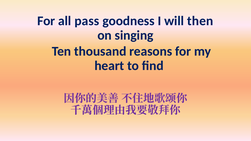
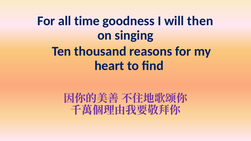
pass: pass -> time
